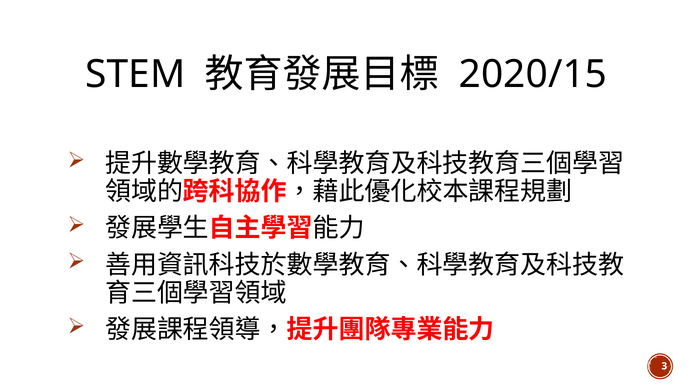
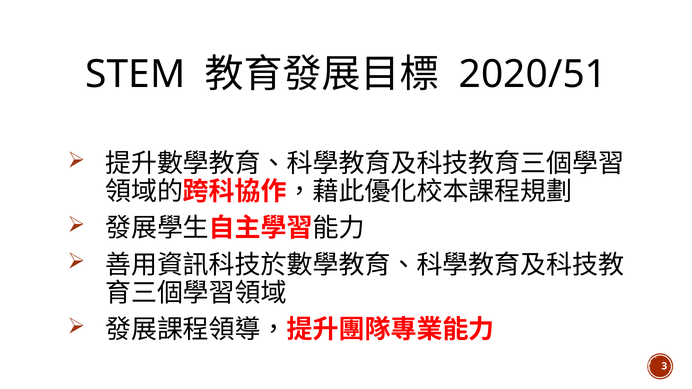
2020/15: 2020/15 -> 2020/51
